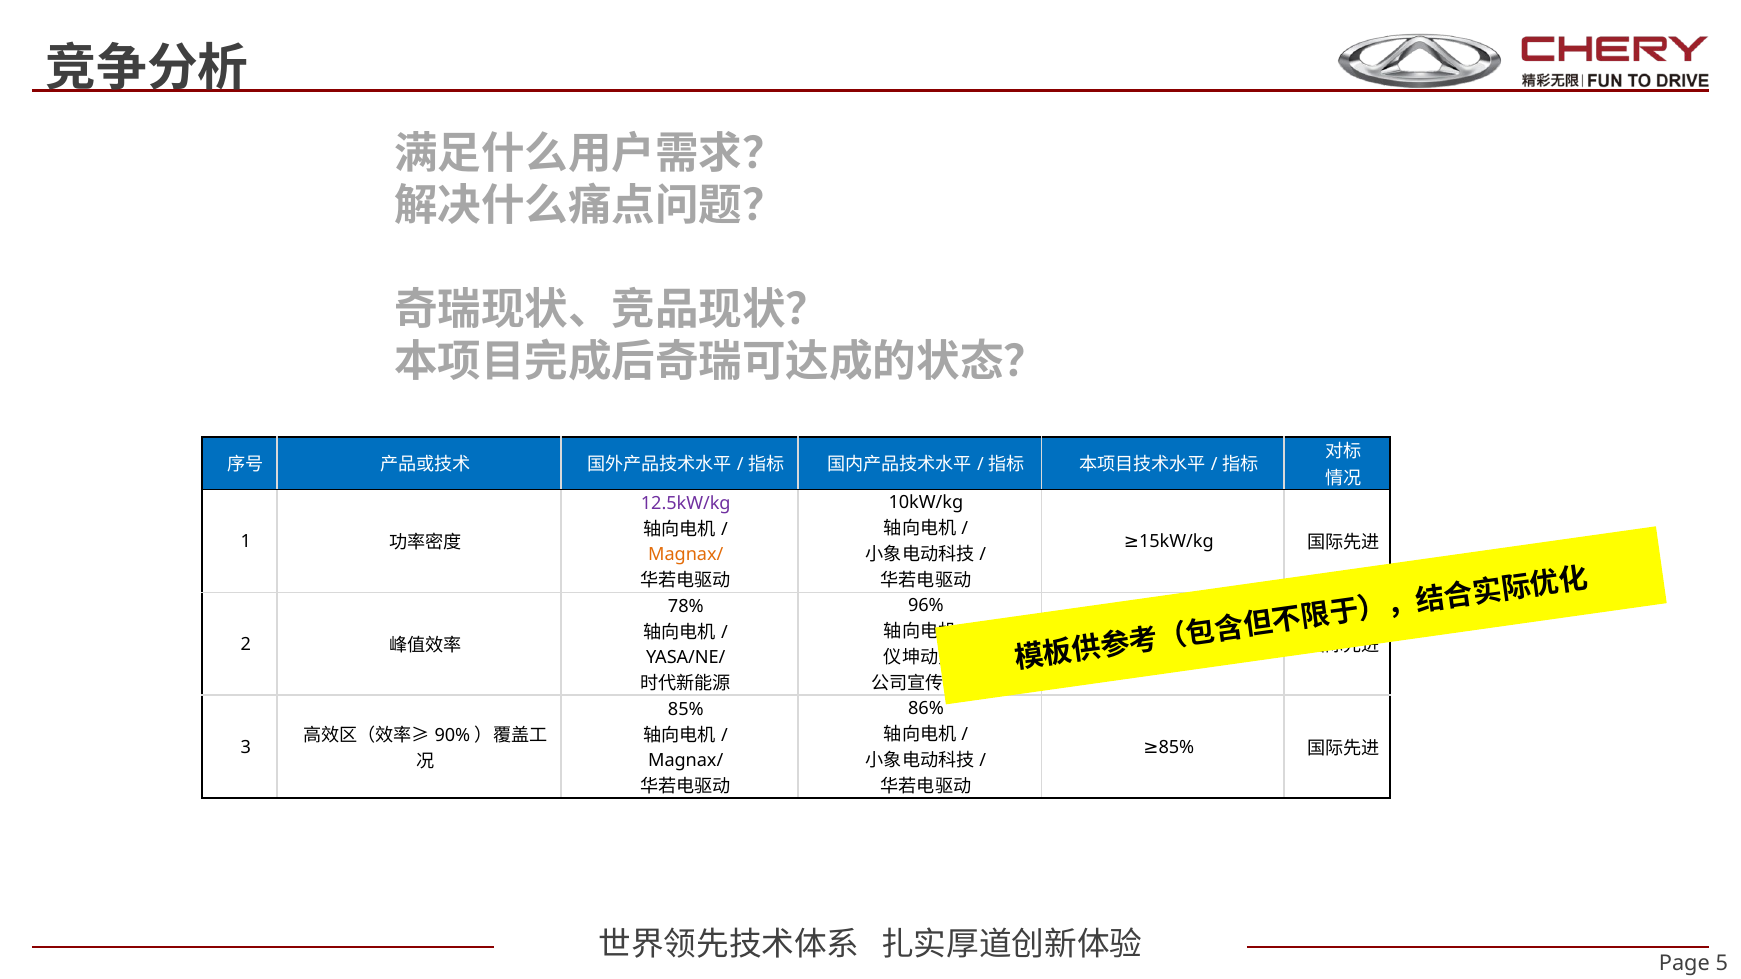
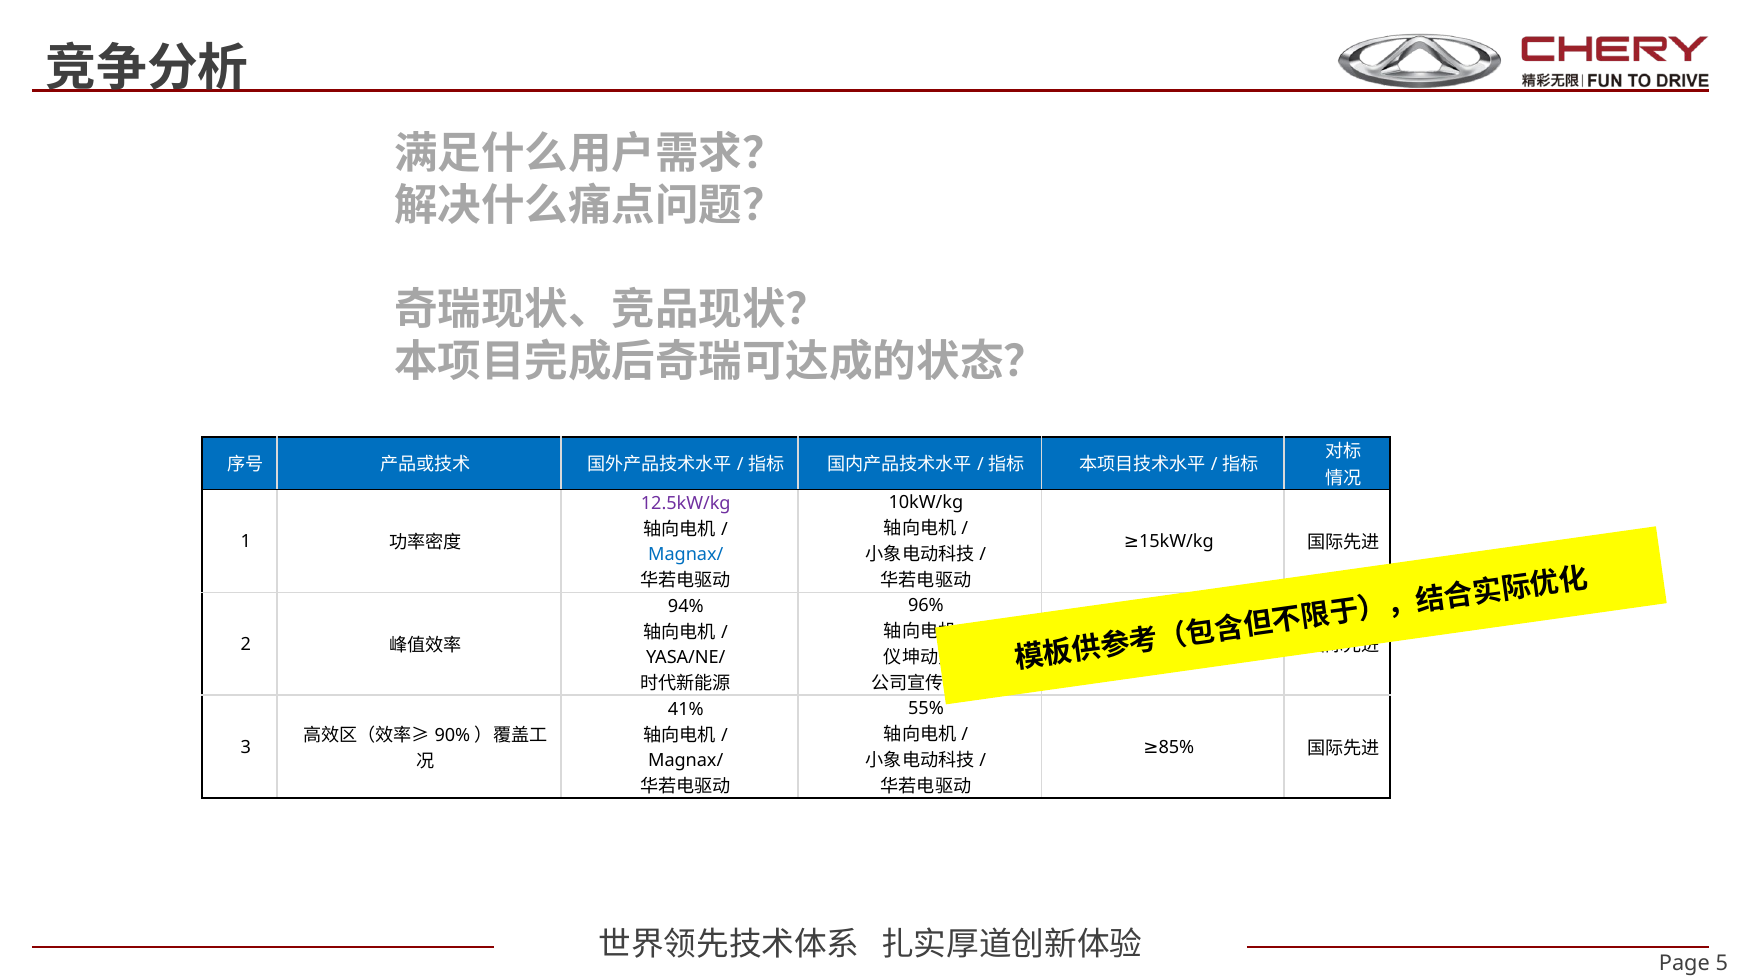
Magnax/ at (686, 554) colour: orange -> blue
78%: 78% -> 94%
86%: 86% -> 55%
85%: 85% -> 41%
